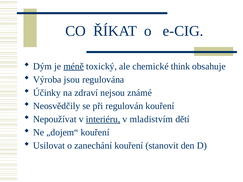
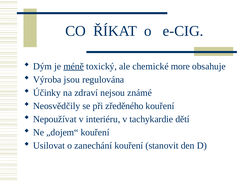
think: think -> more
regulován: regulován -> zředěného
interiéru underline: present -> none
mladistvím: mladistvím -> tachykardie
